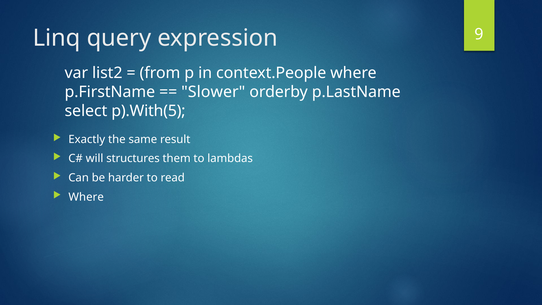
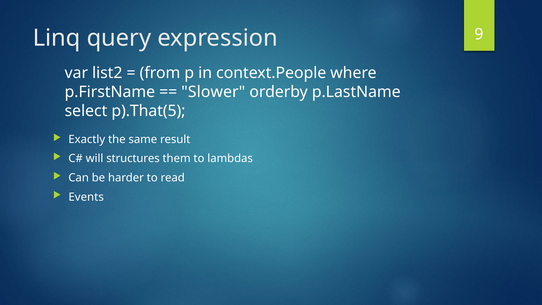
p).With(5: p).With(5 -> p).That(5
Where at (86, 197): Where -> Events
